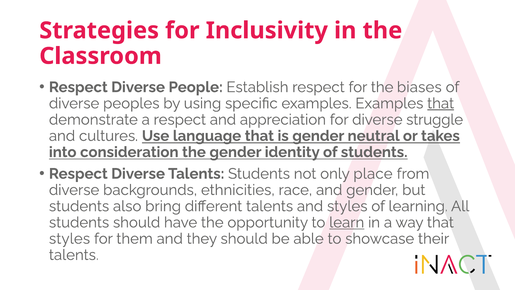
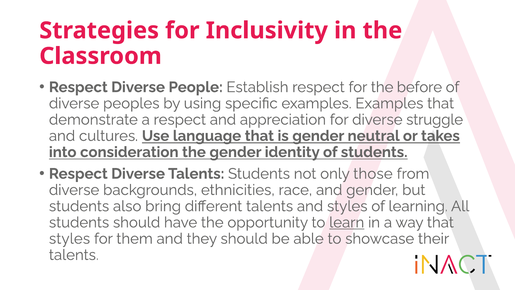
biases: biases -> before
that at (441, 103) underline: present -> none
place: place -> those
